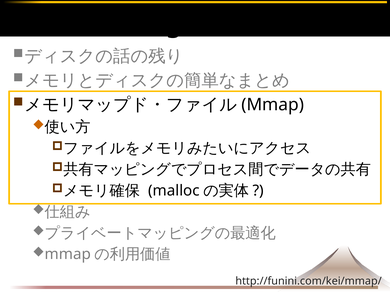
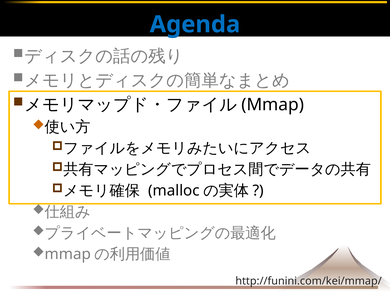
Agenda colour: black -> blue
